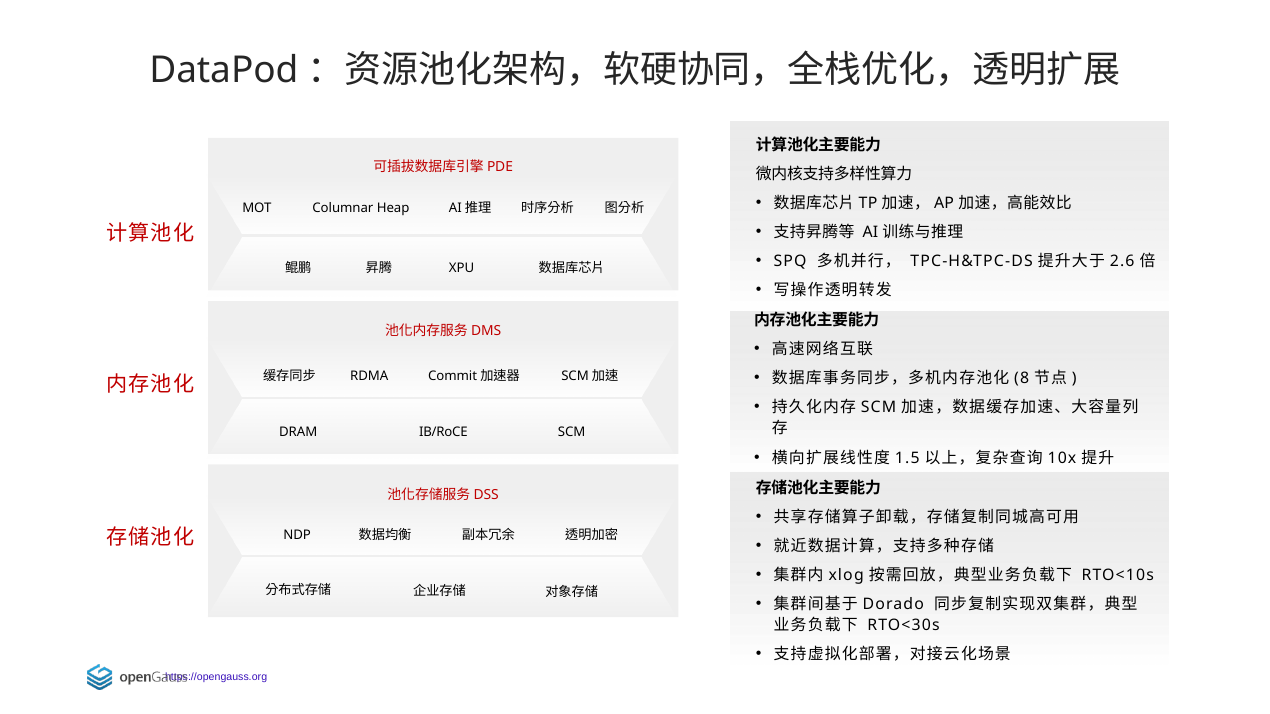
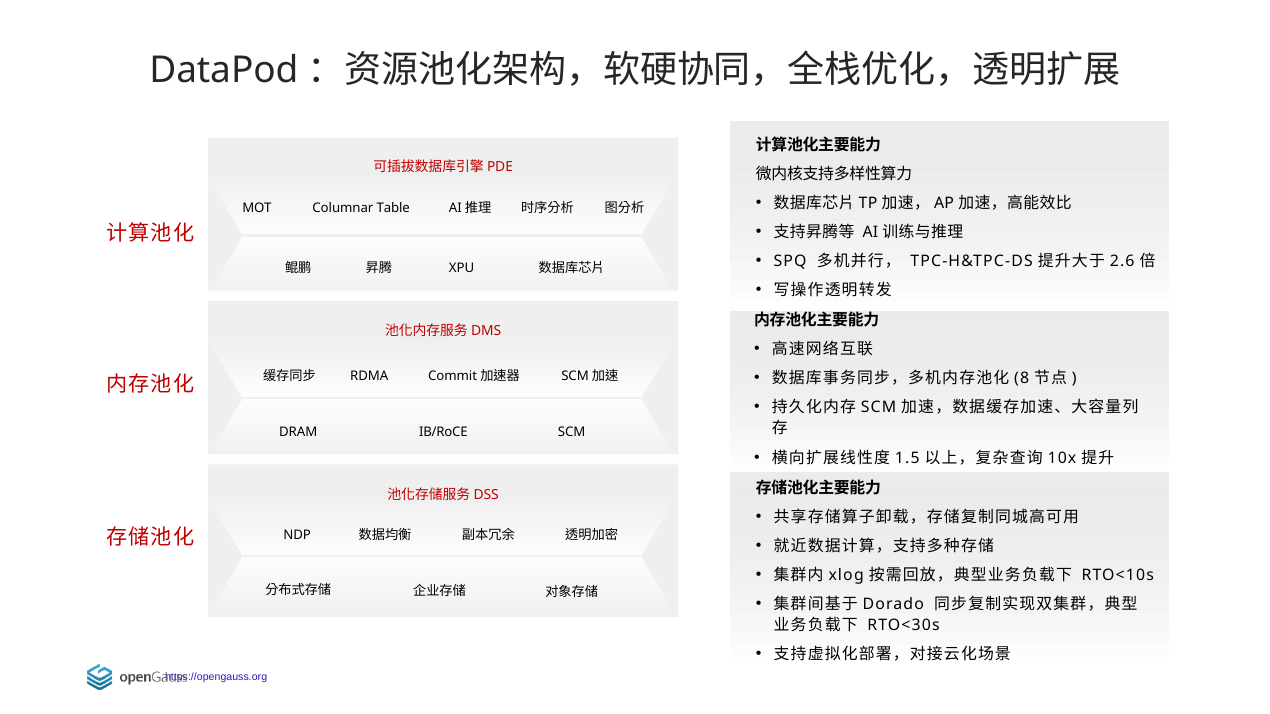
Heap: Heap -> Table
